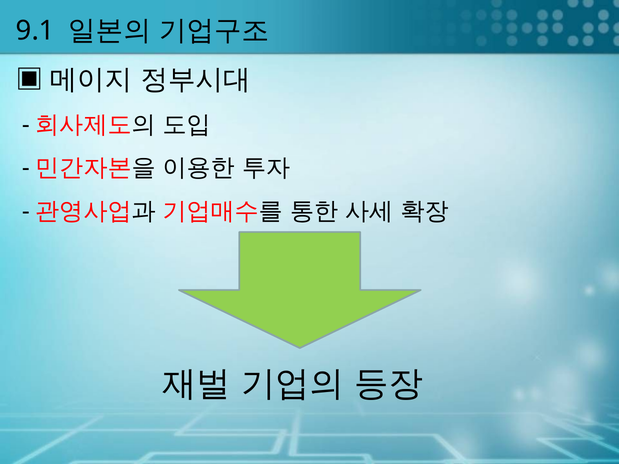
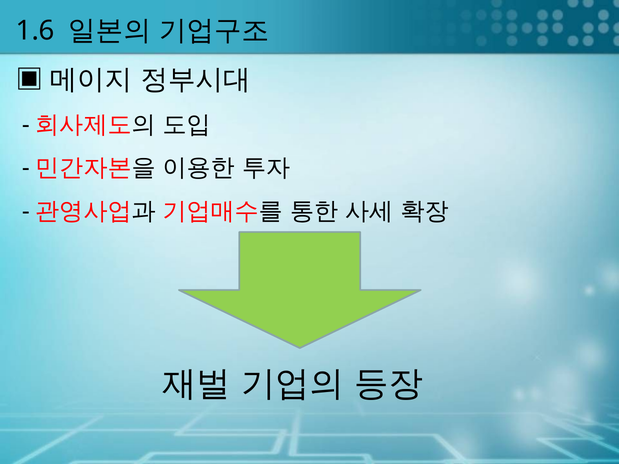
9.1: 9.1 -> 1.6
